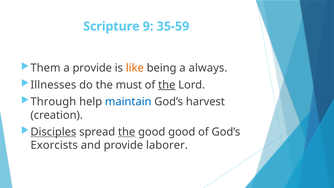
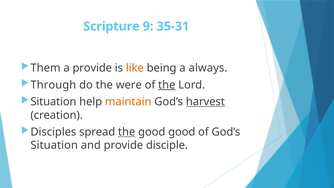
35-59: 35-59 -> 35-31
Illnesses: Illnesses -> Through
must: must -> were
Through at (53, 102): Through -> Situation
maintain colour: blue -> orange
harvest underline: none -> present
Disciples underline: present -> none
Exorcists at (54, 145): Exorcists -> Situation
laborer: laborer -> disciple
